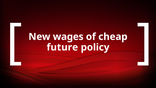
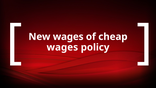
future at (62, 47): future -> wages
